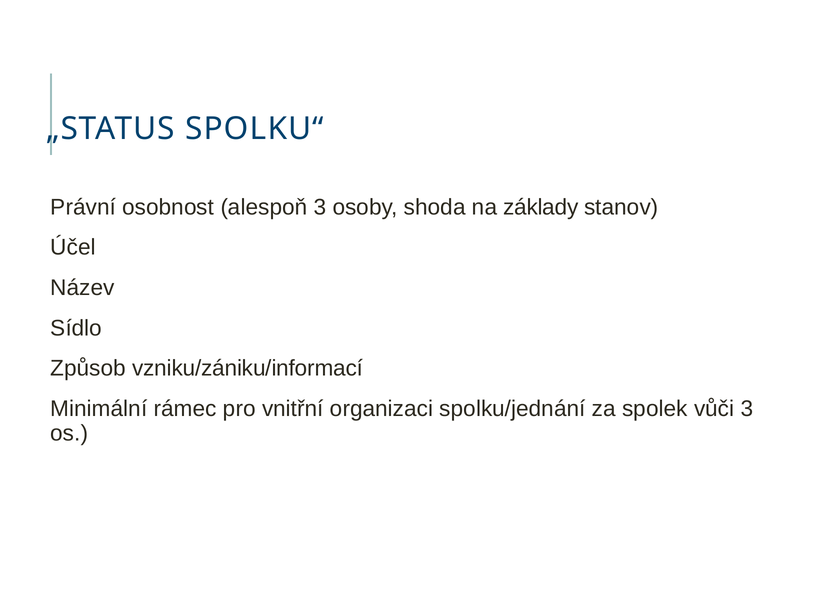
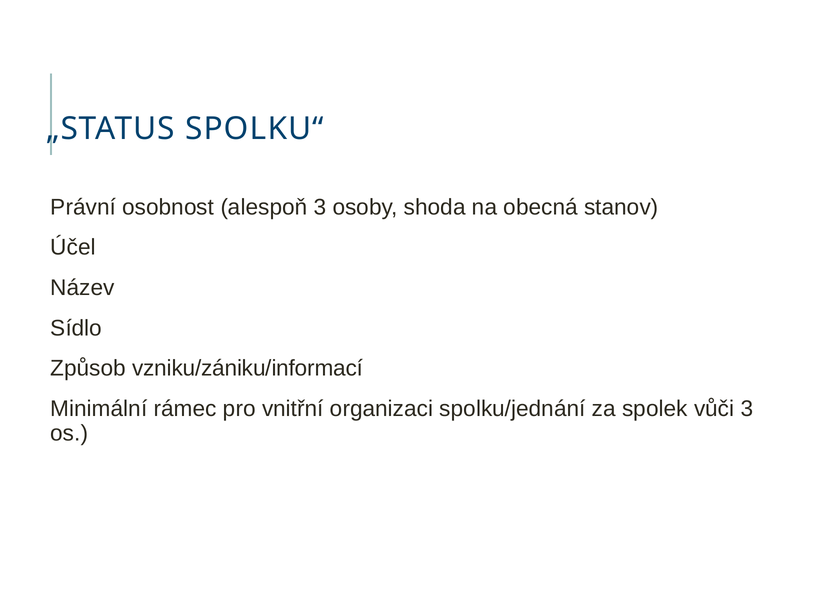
základy: základy -> obecná
